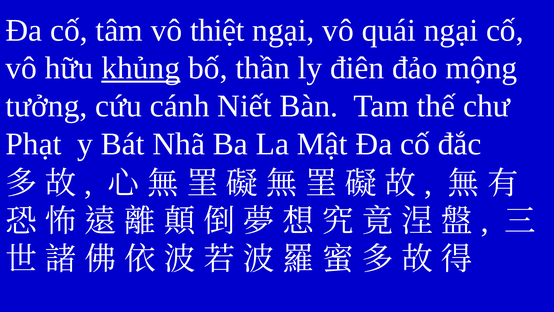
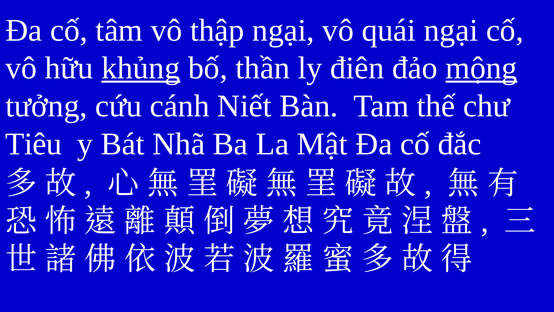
thiệt: thiệt -> thập
mộng underline: none -> present
Phạt: Phạt -> Tiêu
